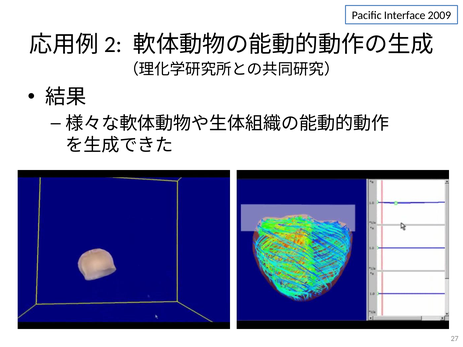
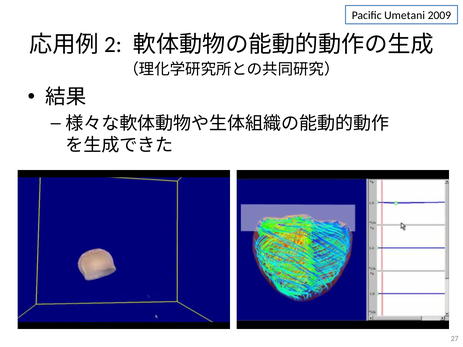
Interface: Interface -> Umetani
